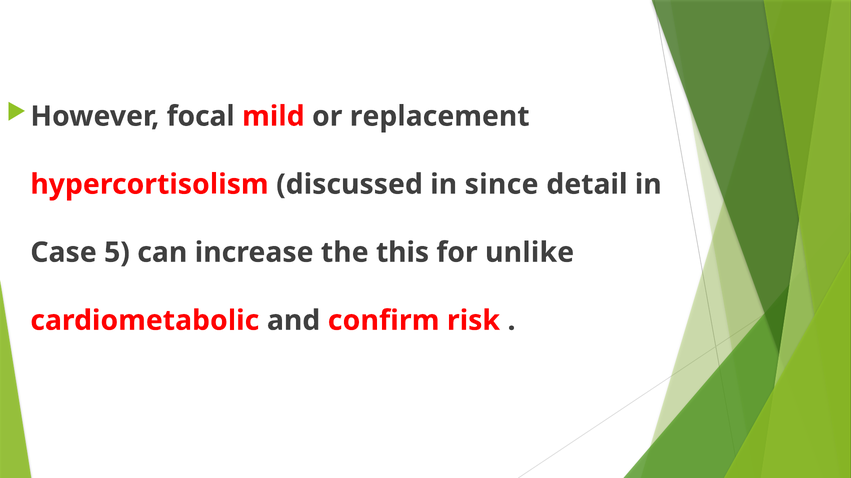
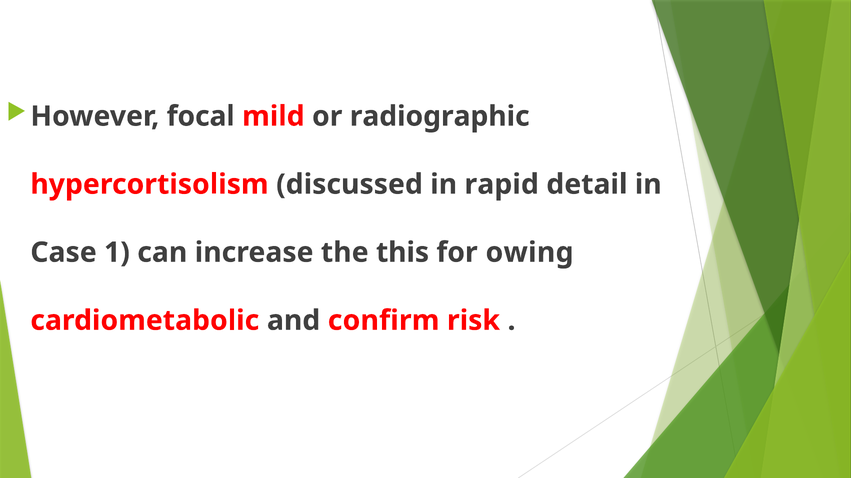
replacement: replacement -> radiographic
since: since -> rapid
5: 5 -> 1
unlike: unlike -> owing
